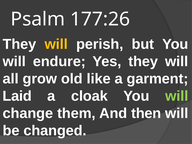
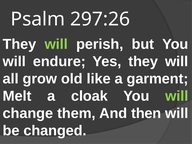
177:26: 177:26 -> 297:26
will at (56, 44) colour: yellow -> light green
Laid: Laid -> Melt
